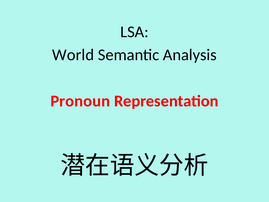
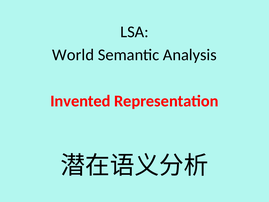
Pronoun: Pronoun -> Invented
